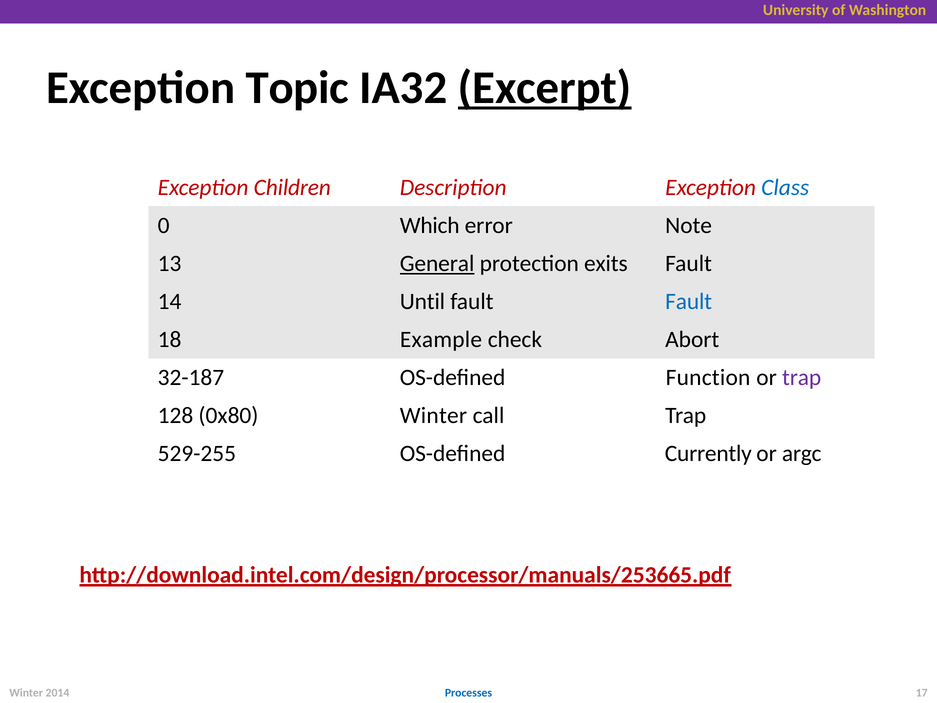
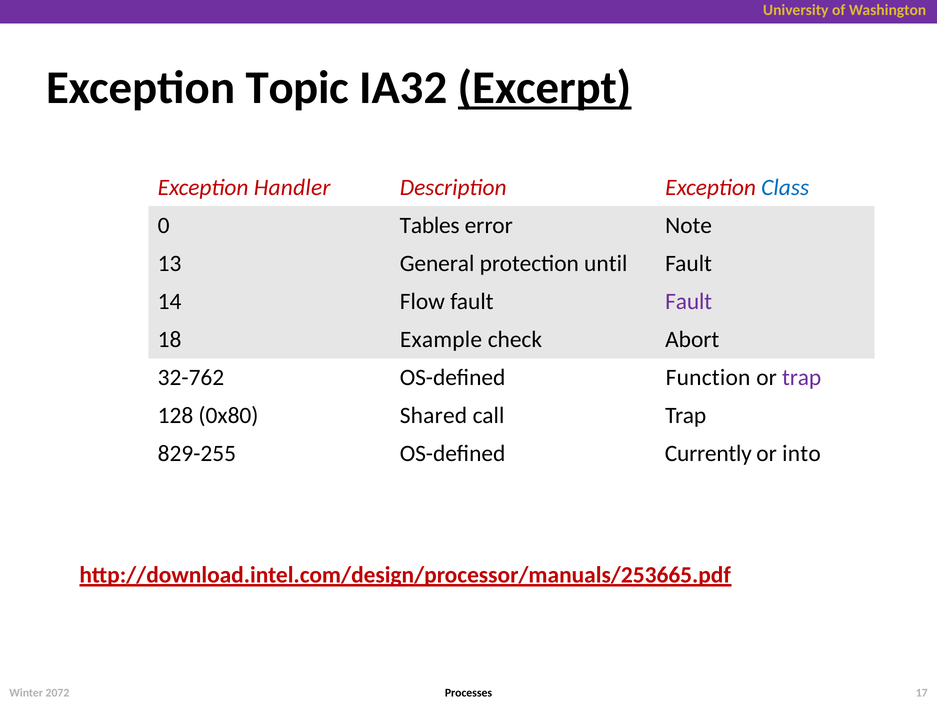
Children: Children -> Handler
Which: Which -> Tables
General underline: present -> none
exits: exits -> until
Until: Until -> Flow
Fault at (689, 301) colour: blue -> purple
32-187: 32-187 -> 32-762
0x80 Winter: Winter -> Shared
529-255: 529-255 -> 829-255
argc: argc -> into
2014: 2014 -> 2072
Processes colour: blue -> black
